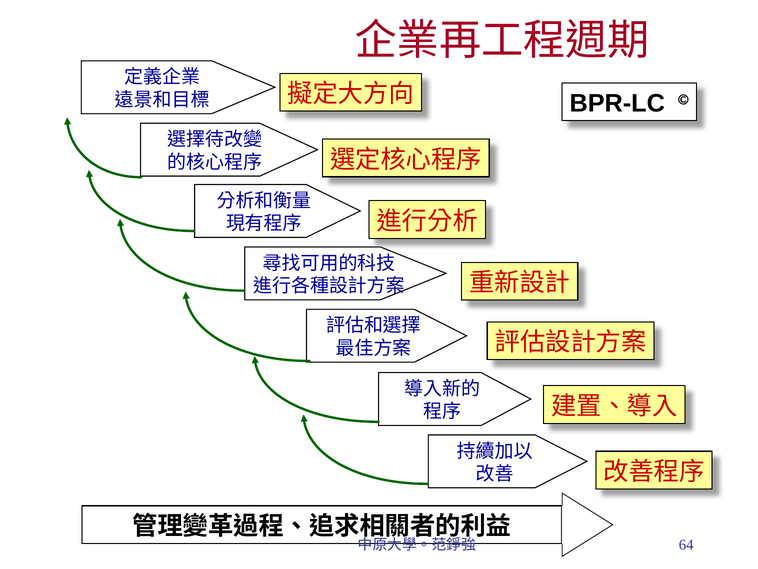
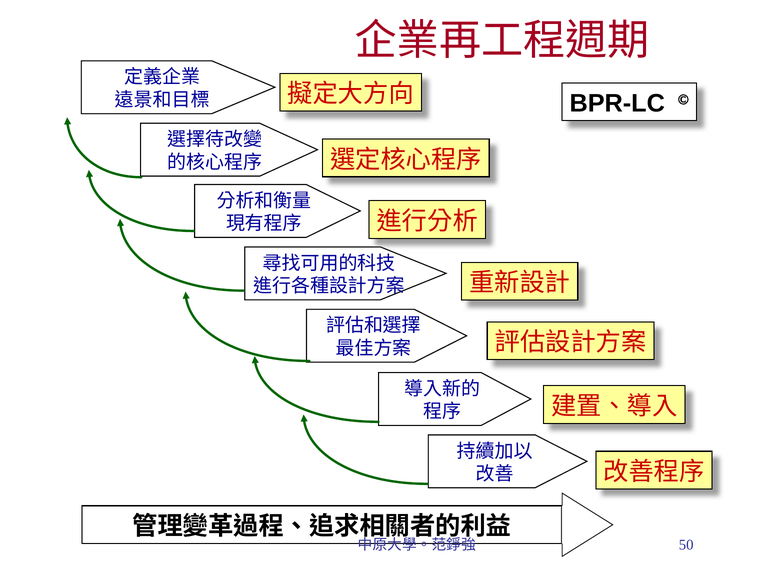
64: 64 -> 50
